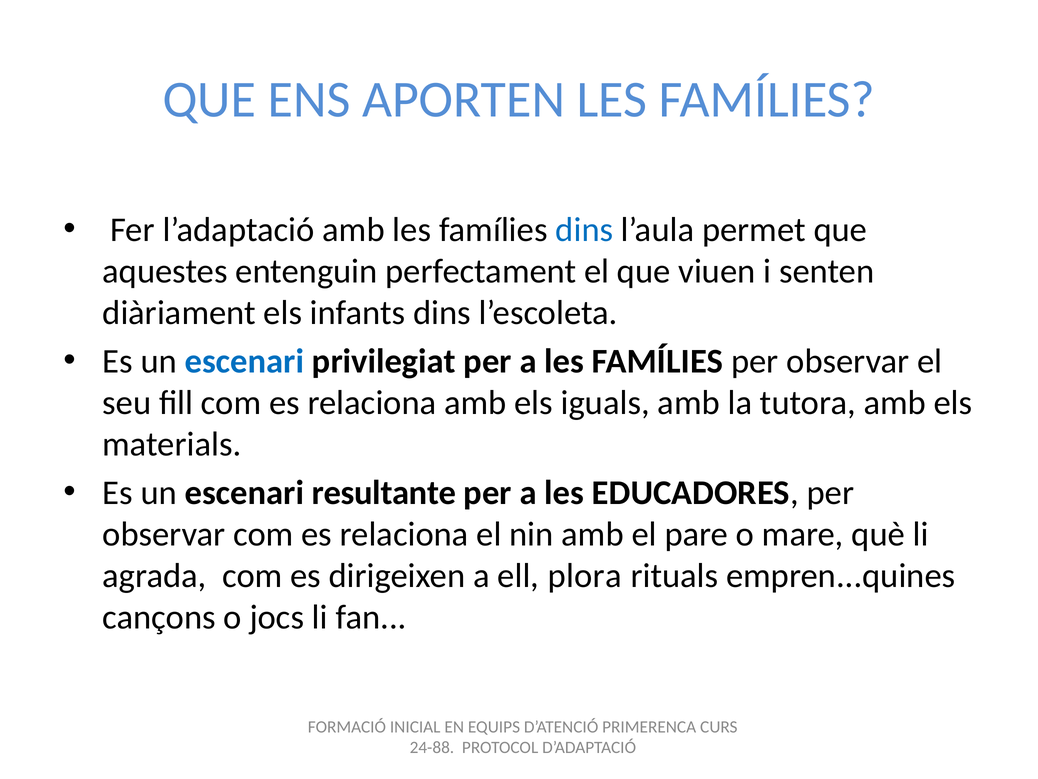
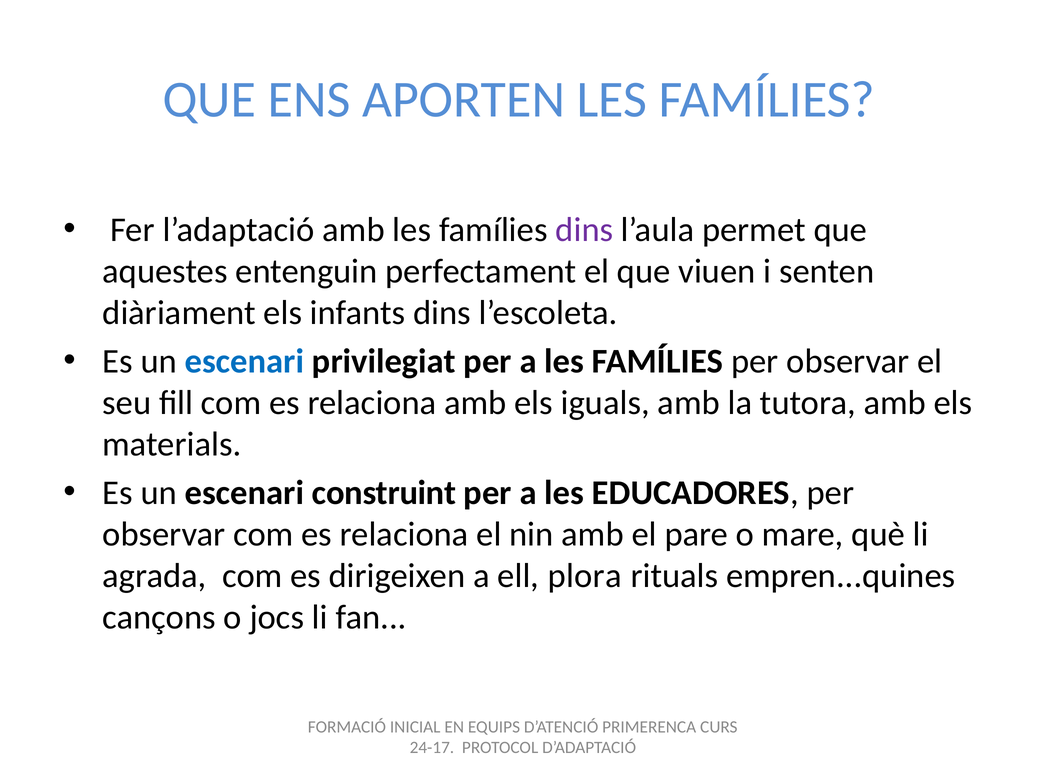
dins at (584, 230) colour: blue -> purple
resultante: resultante -> construint
24-88: 24-88 -> 24-17
